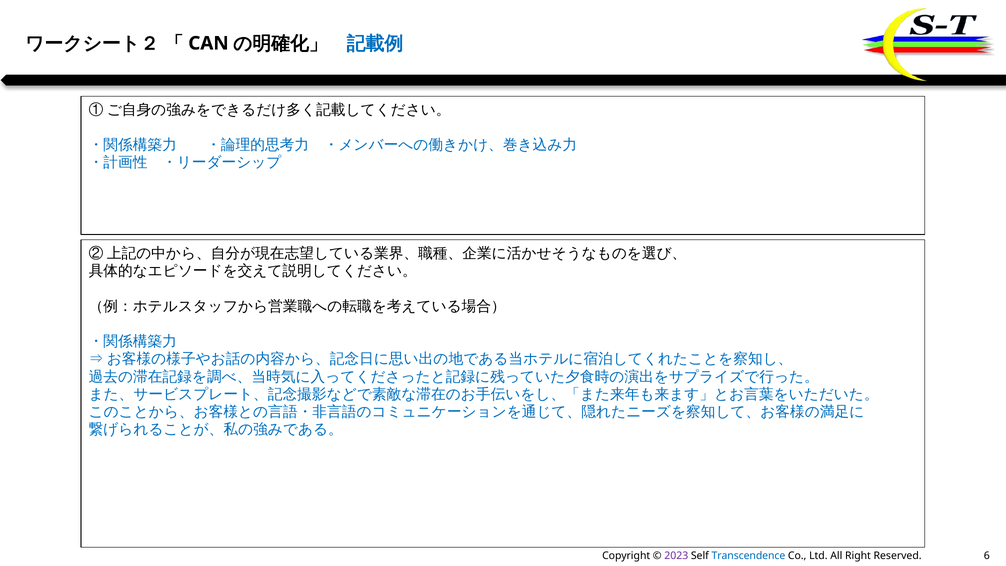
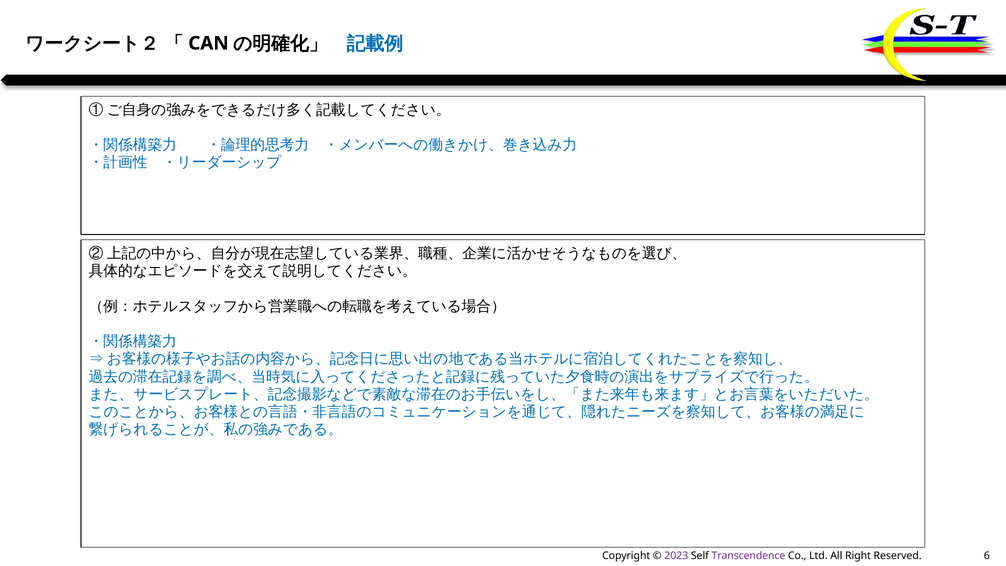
Transcendence colour: blue -> purple
